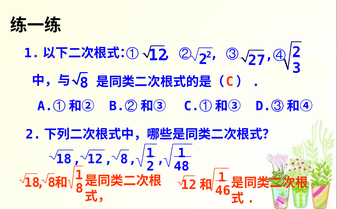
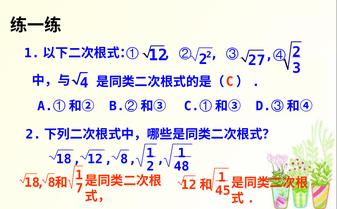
8 at (84, 83): 8 -> 4
8 8: 8 -> 7
46: 46 -> 45
